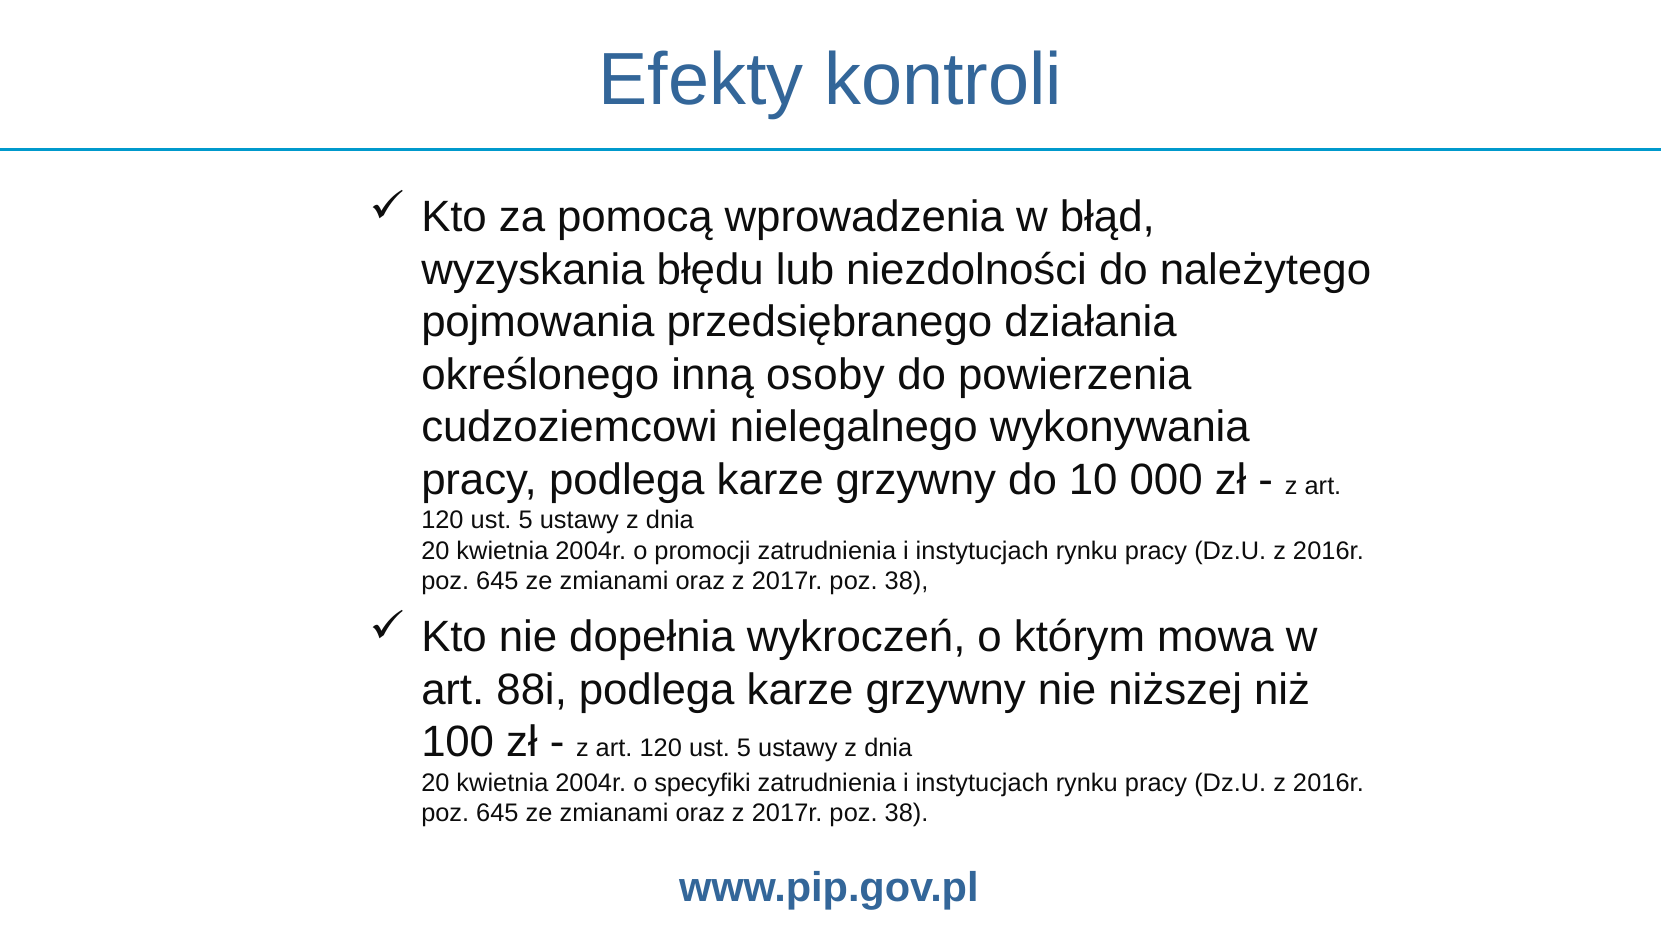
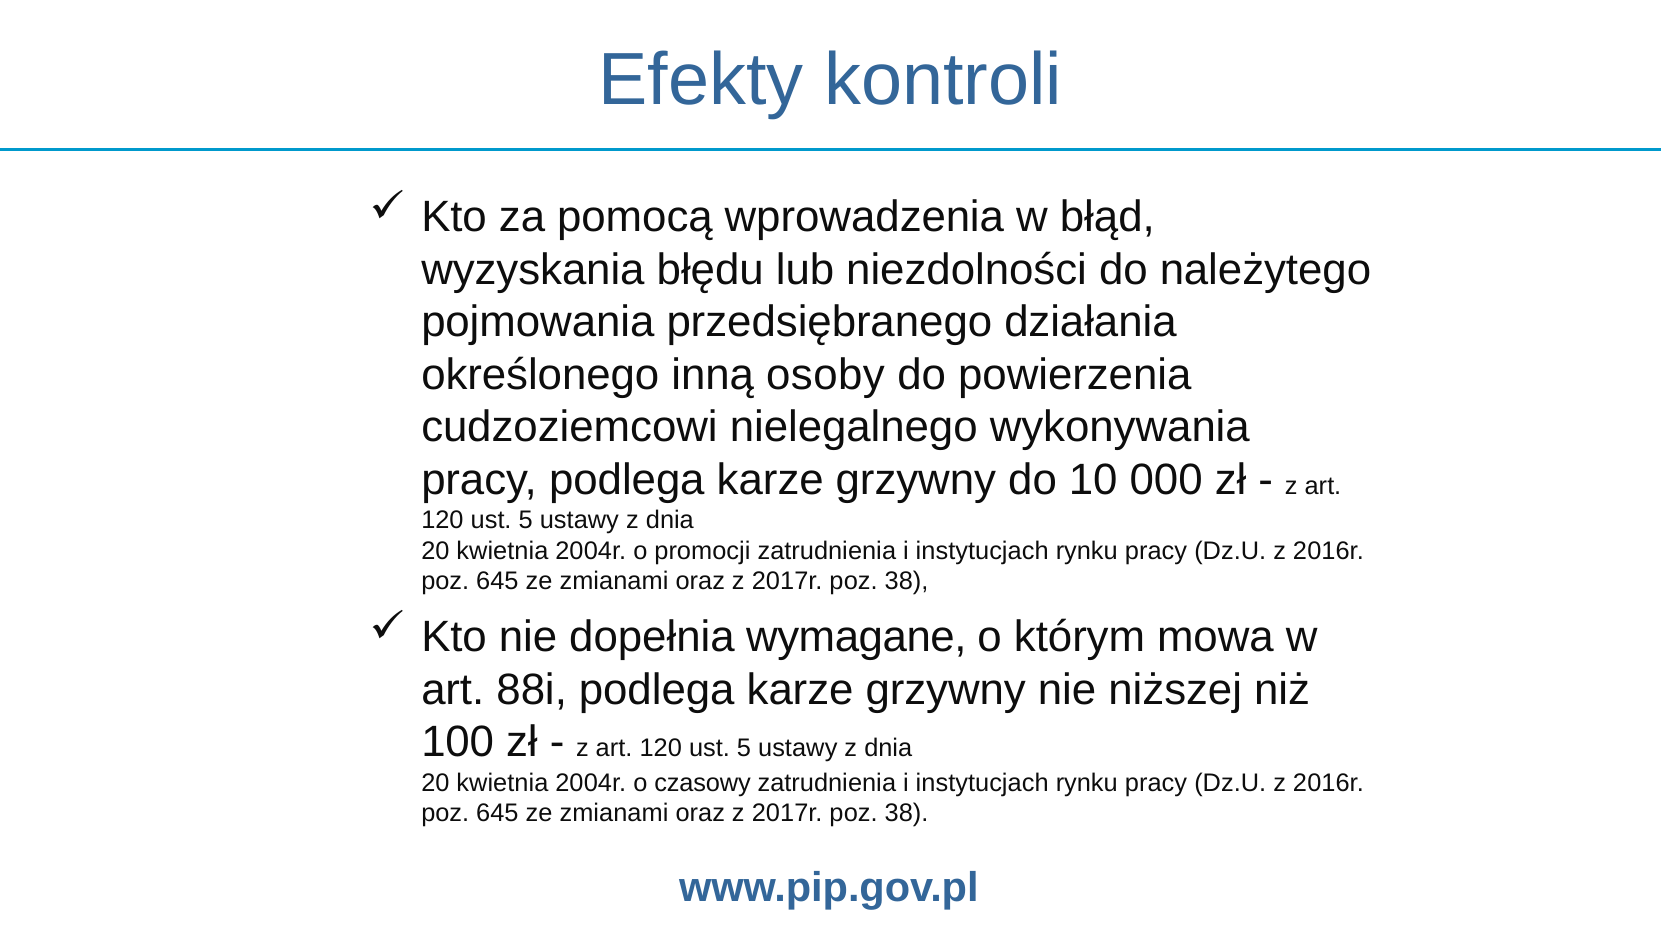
wykroczeń: wykroczeń -> wymagane
specyfiki: specyfiki -> czasowy
